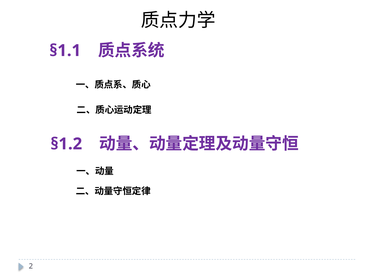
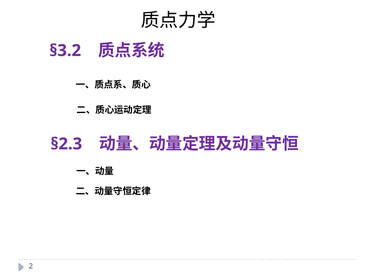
§1.1: §1.1 -> §3.2
§1.2: §1.2 -> §2.3
